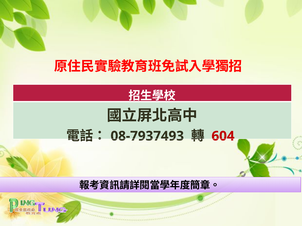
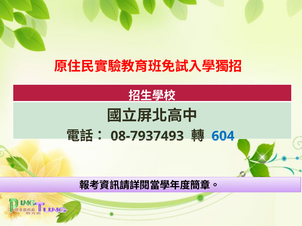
604 colour: red -> blue
